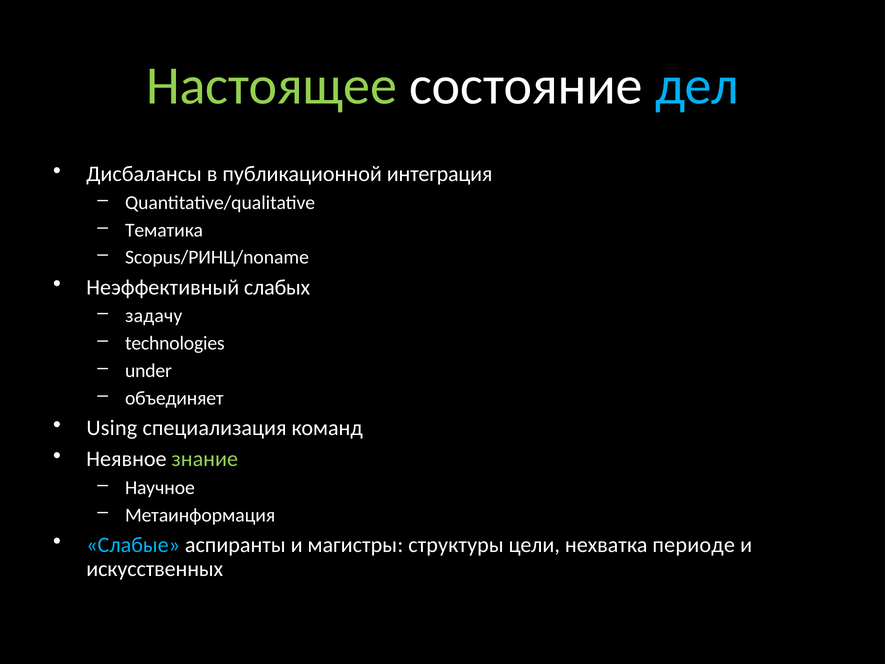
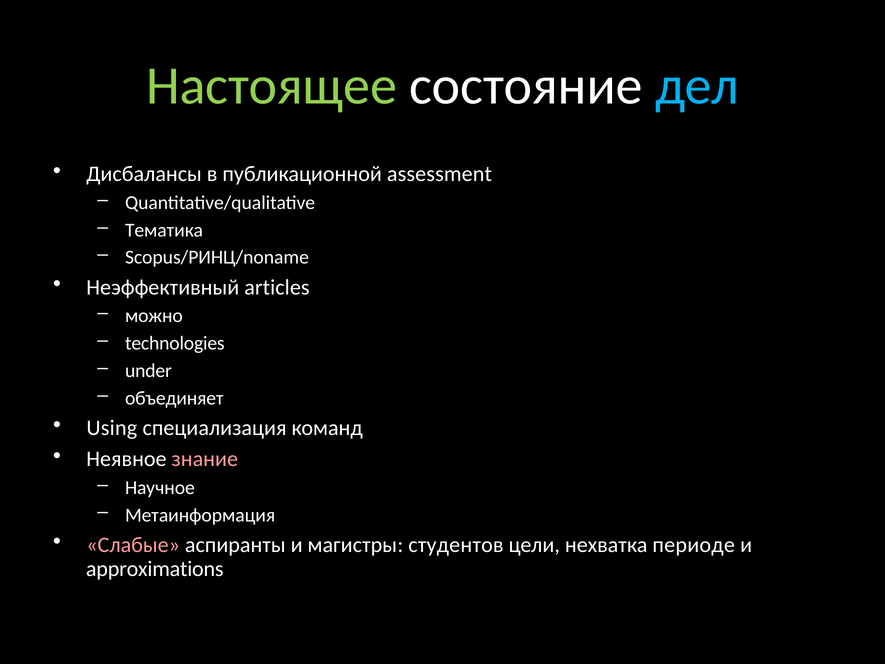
интеграция: интеграция -> assessment
слабых: слабых -> articles
задачу: задачу -> можно
знание colour: light green -> pink
Слабые colour: light blue -> pink
структуры: структуры -> студентов
искусственных: искусственных -> approximations
